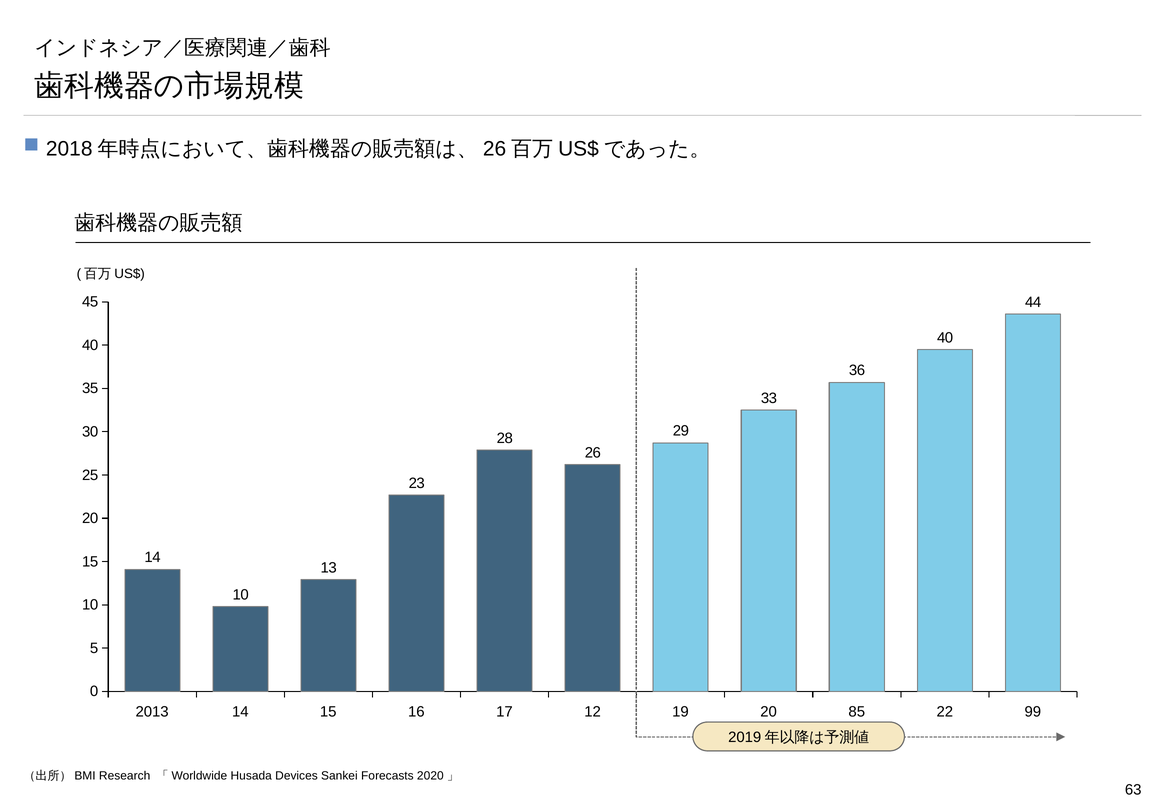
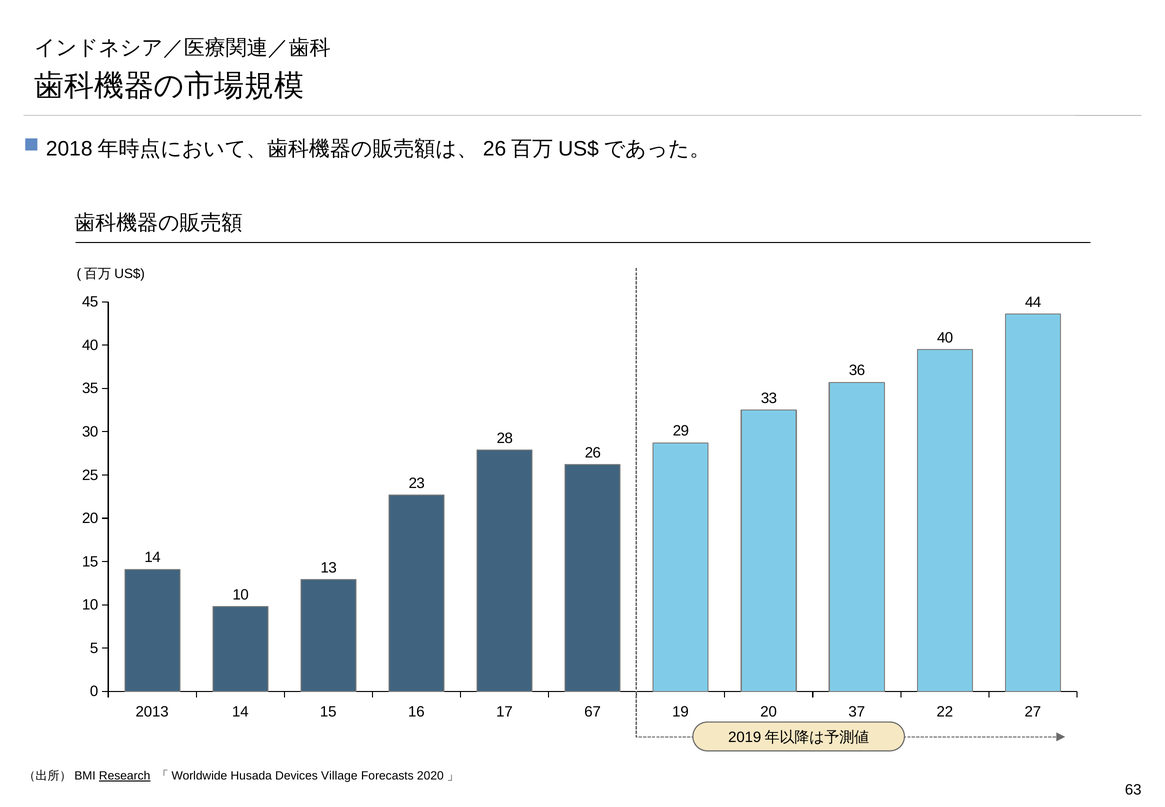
12: 12 -> 67
85: 85 -> 37
99: 99 -> 27
Research underline: none -> present
Sankei: Sankei -> Village
